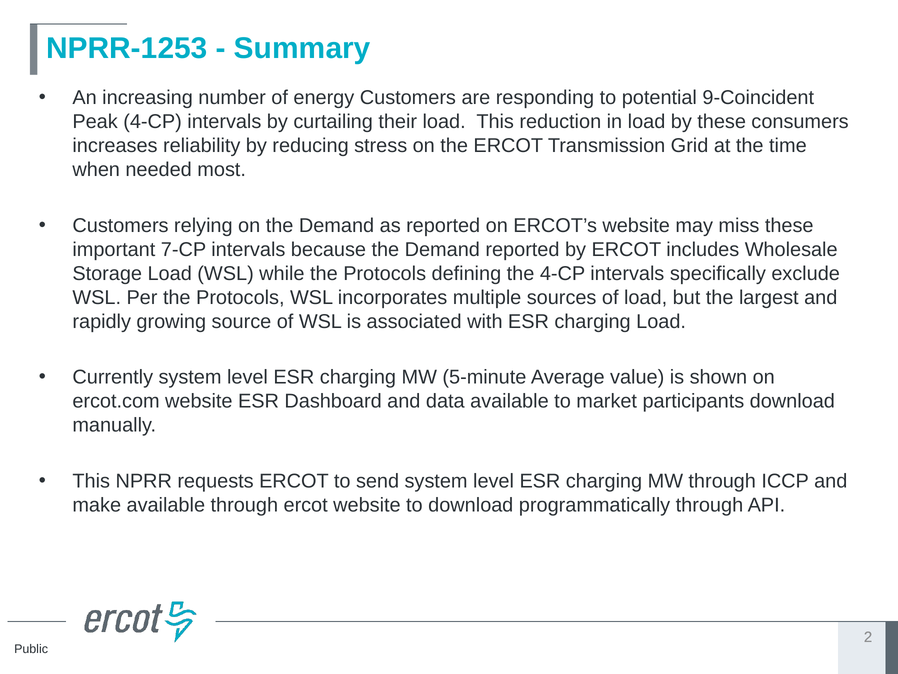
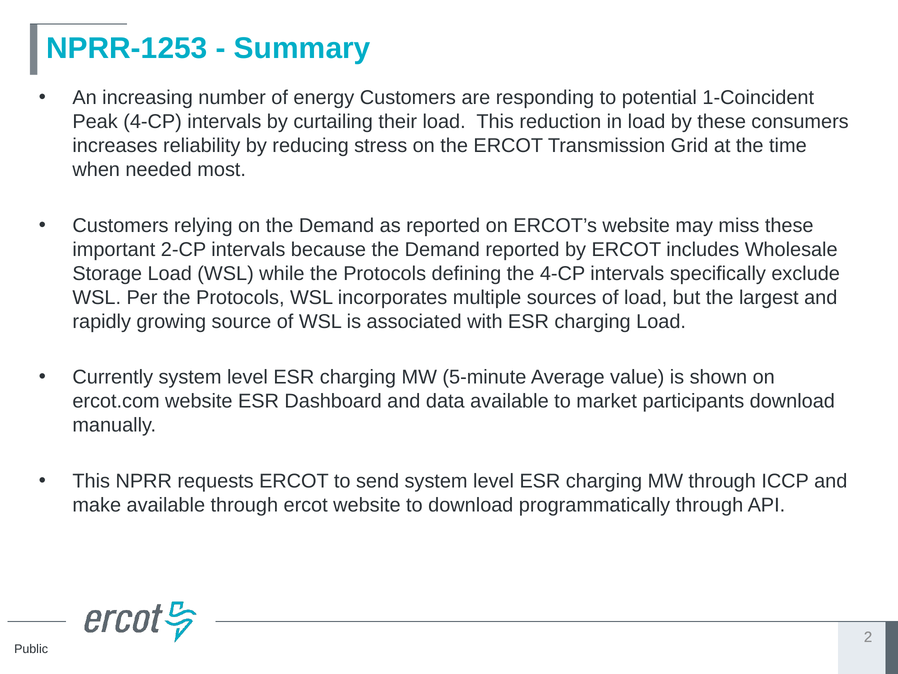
9-Coincident: 9-Coincident -> 1-Coincident
7-CP: 7-CP -> 2-CP
